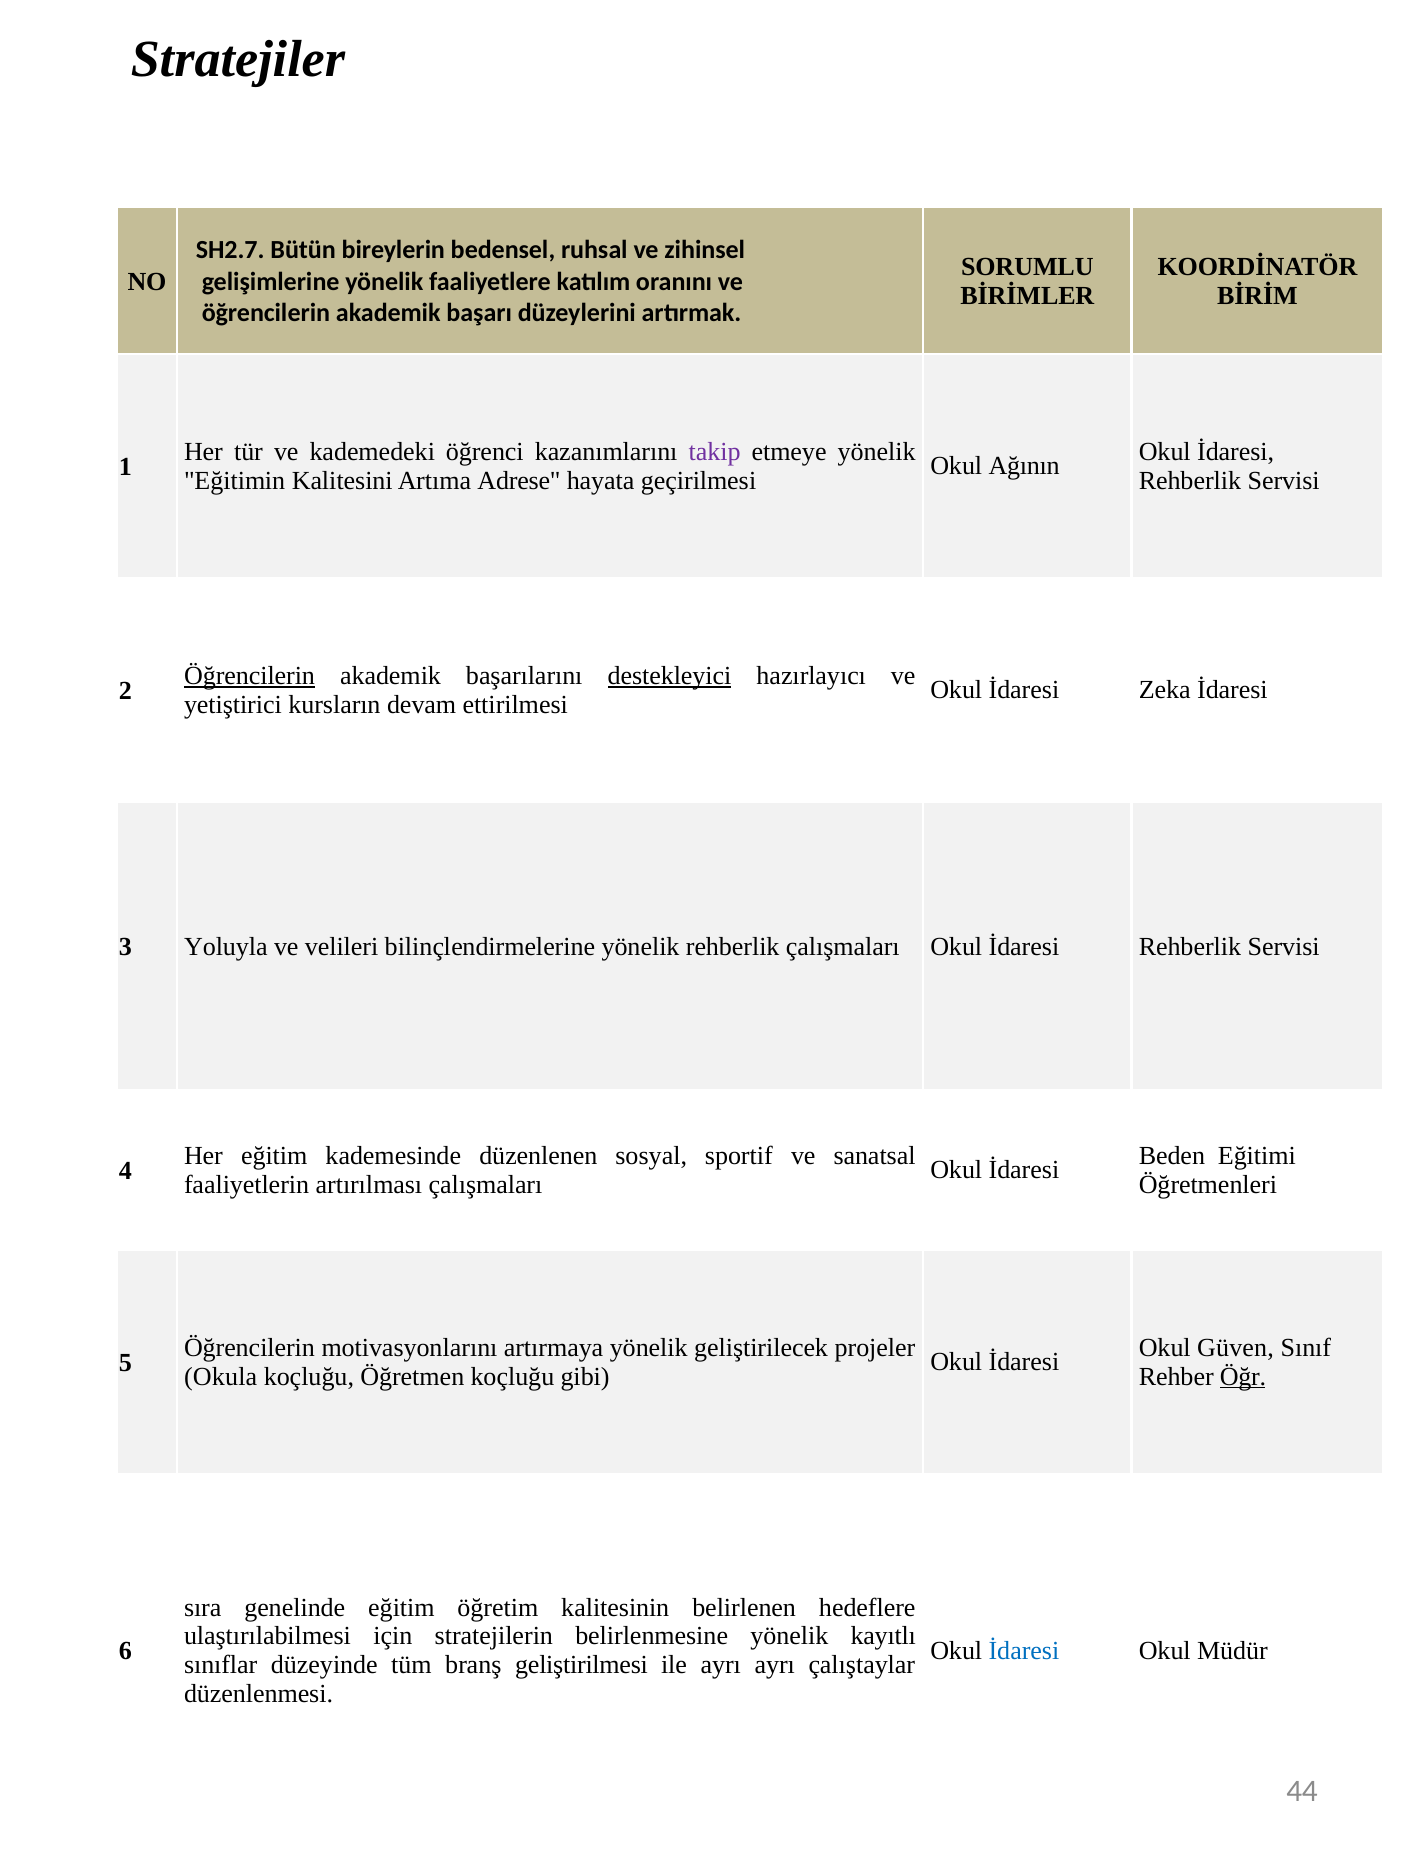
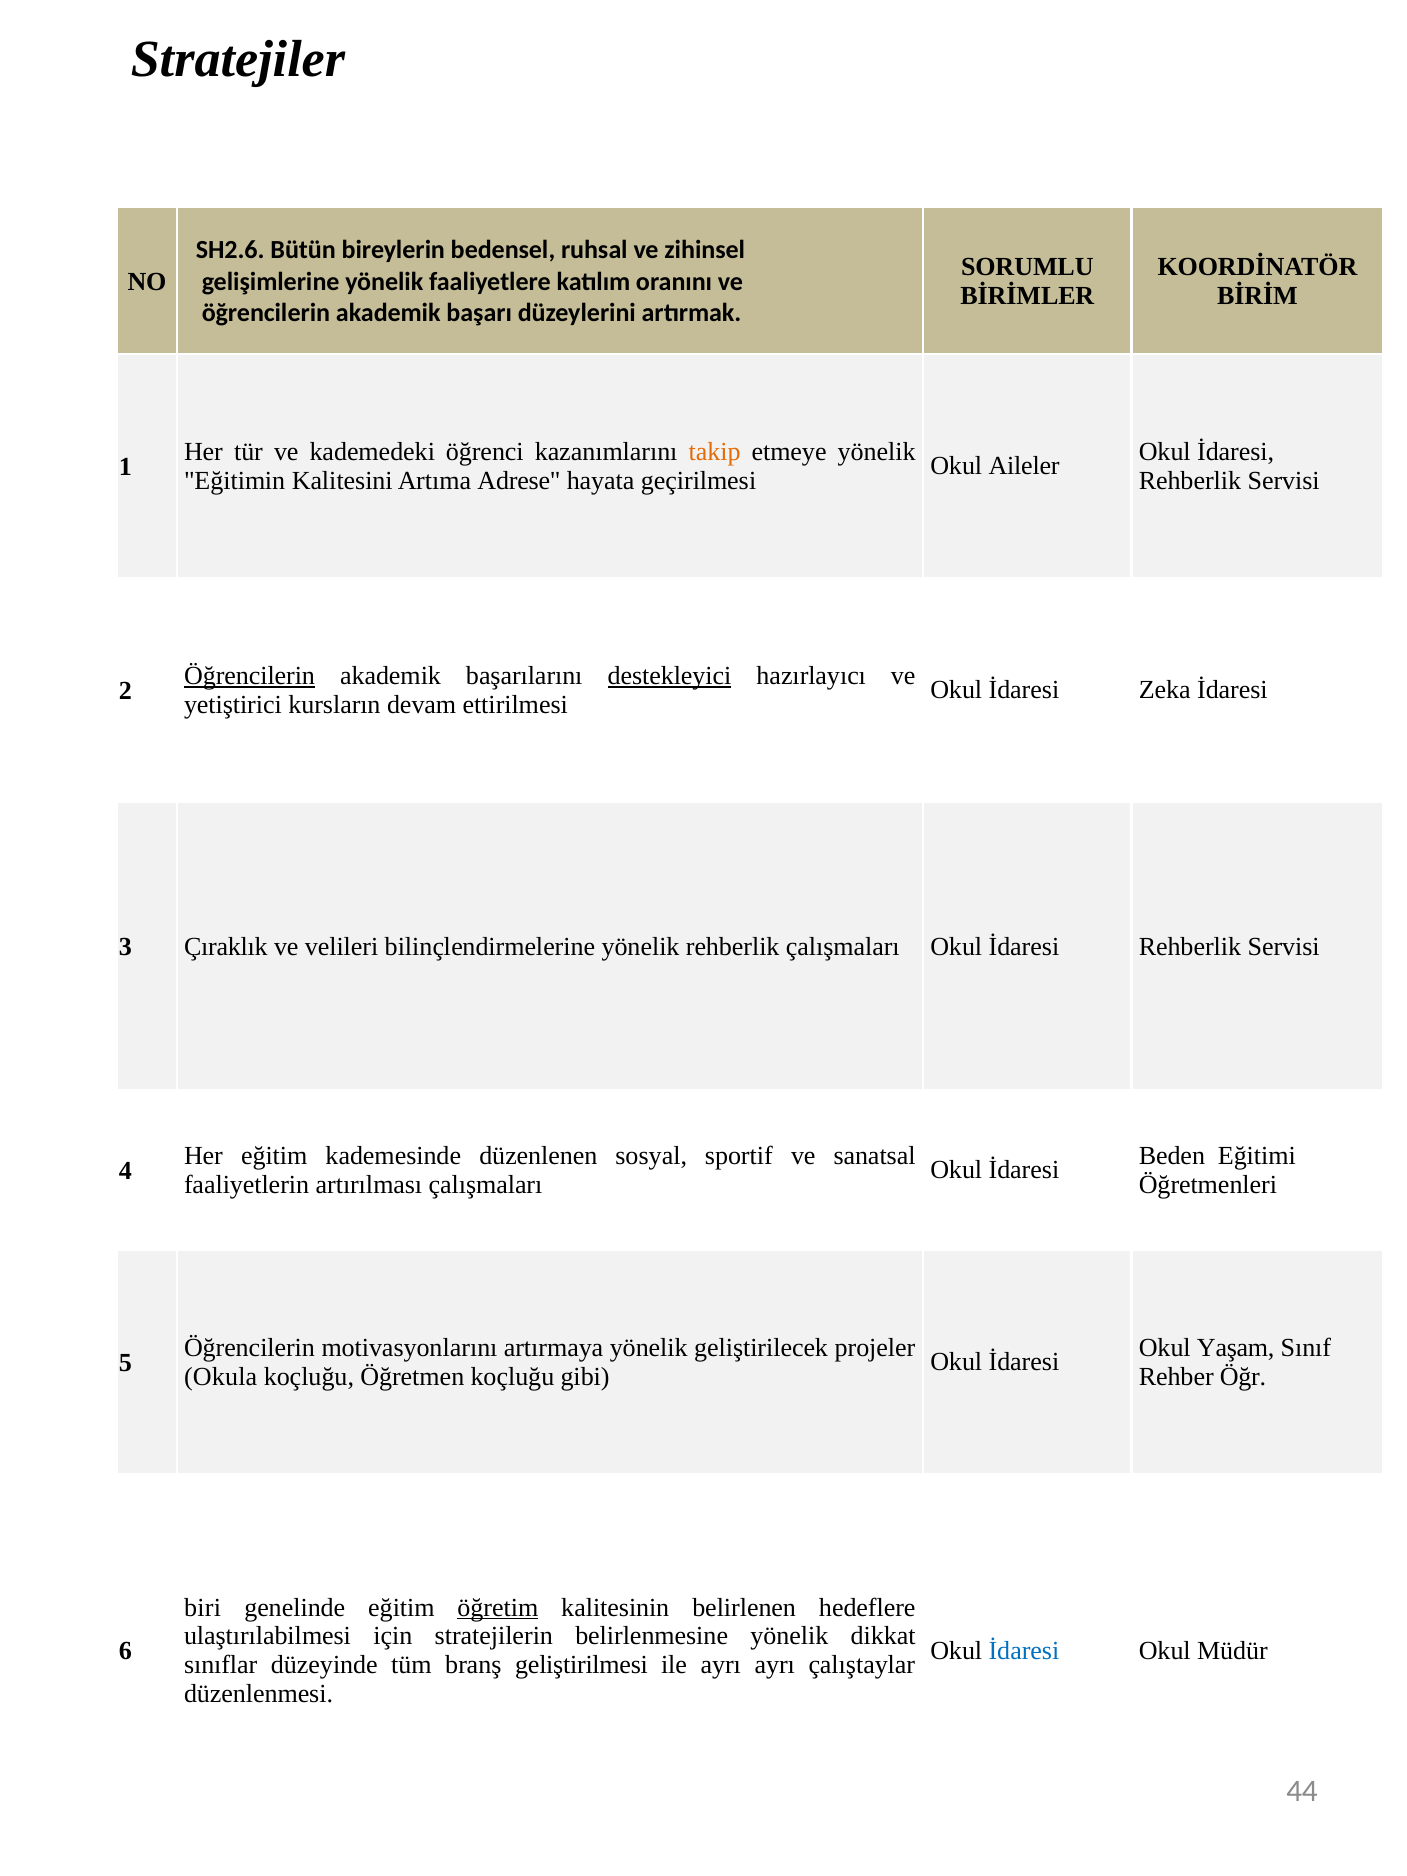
SH2.7: SH2.7 -> SH2.6
takip colour: purple -> orange
Ağının: Ağının -> Aileler
Yoluyla: Yoluyla -> Çıraklık
Güven: Güven -> Yaşam
Öğr underline: present -> none
sıra: sıra -> biri
öğretim underline: none -> present
kayıtlı: kayıtlı -> dikkat
